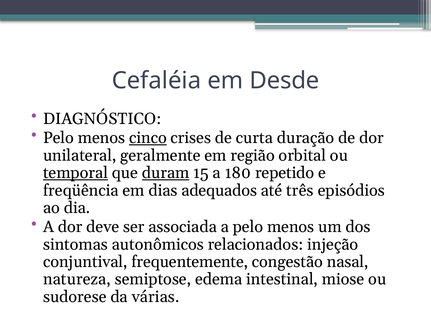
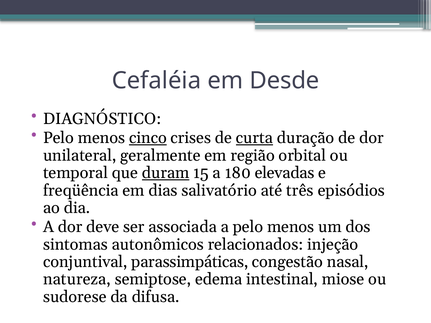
curta underline: none -> present
temporal underline: present -> none
repetido: repetido -> elevadas
adequados: adequados -> salivatório
frequentemente: frequentemente -> parassimpáticas
várias: várias -> difusa
